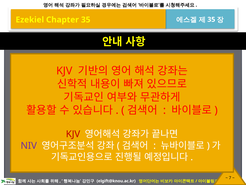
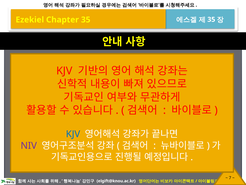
KJV at (73, 134) colour: red -> blue
